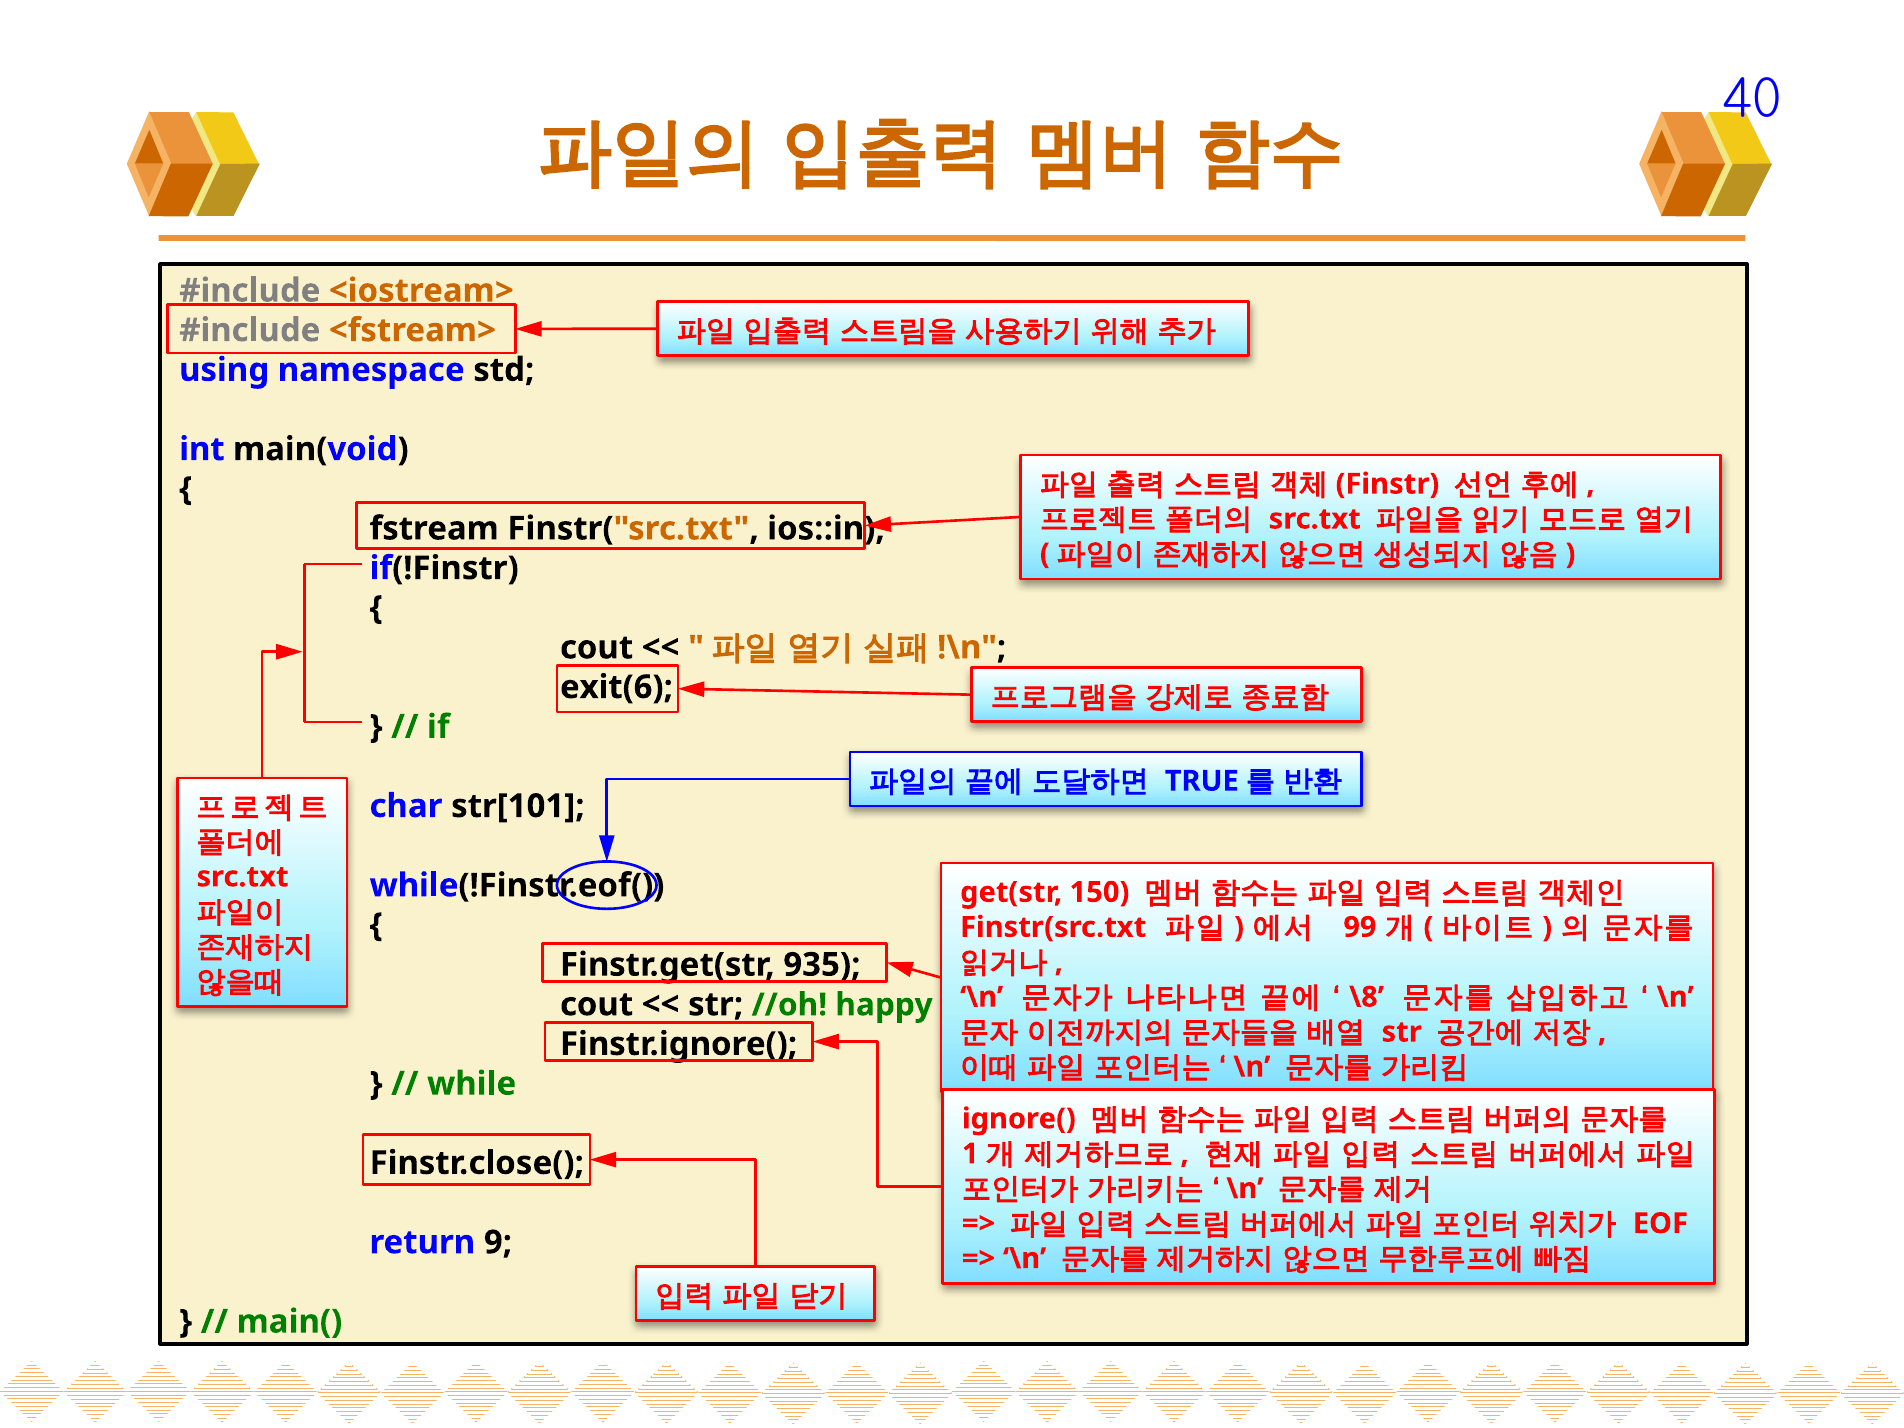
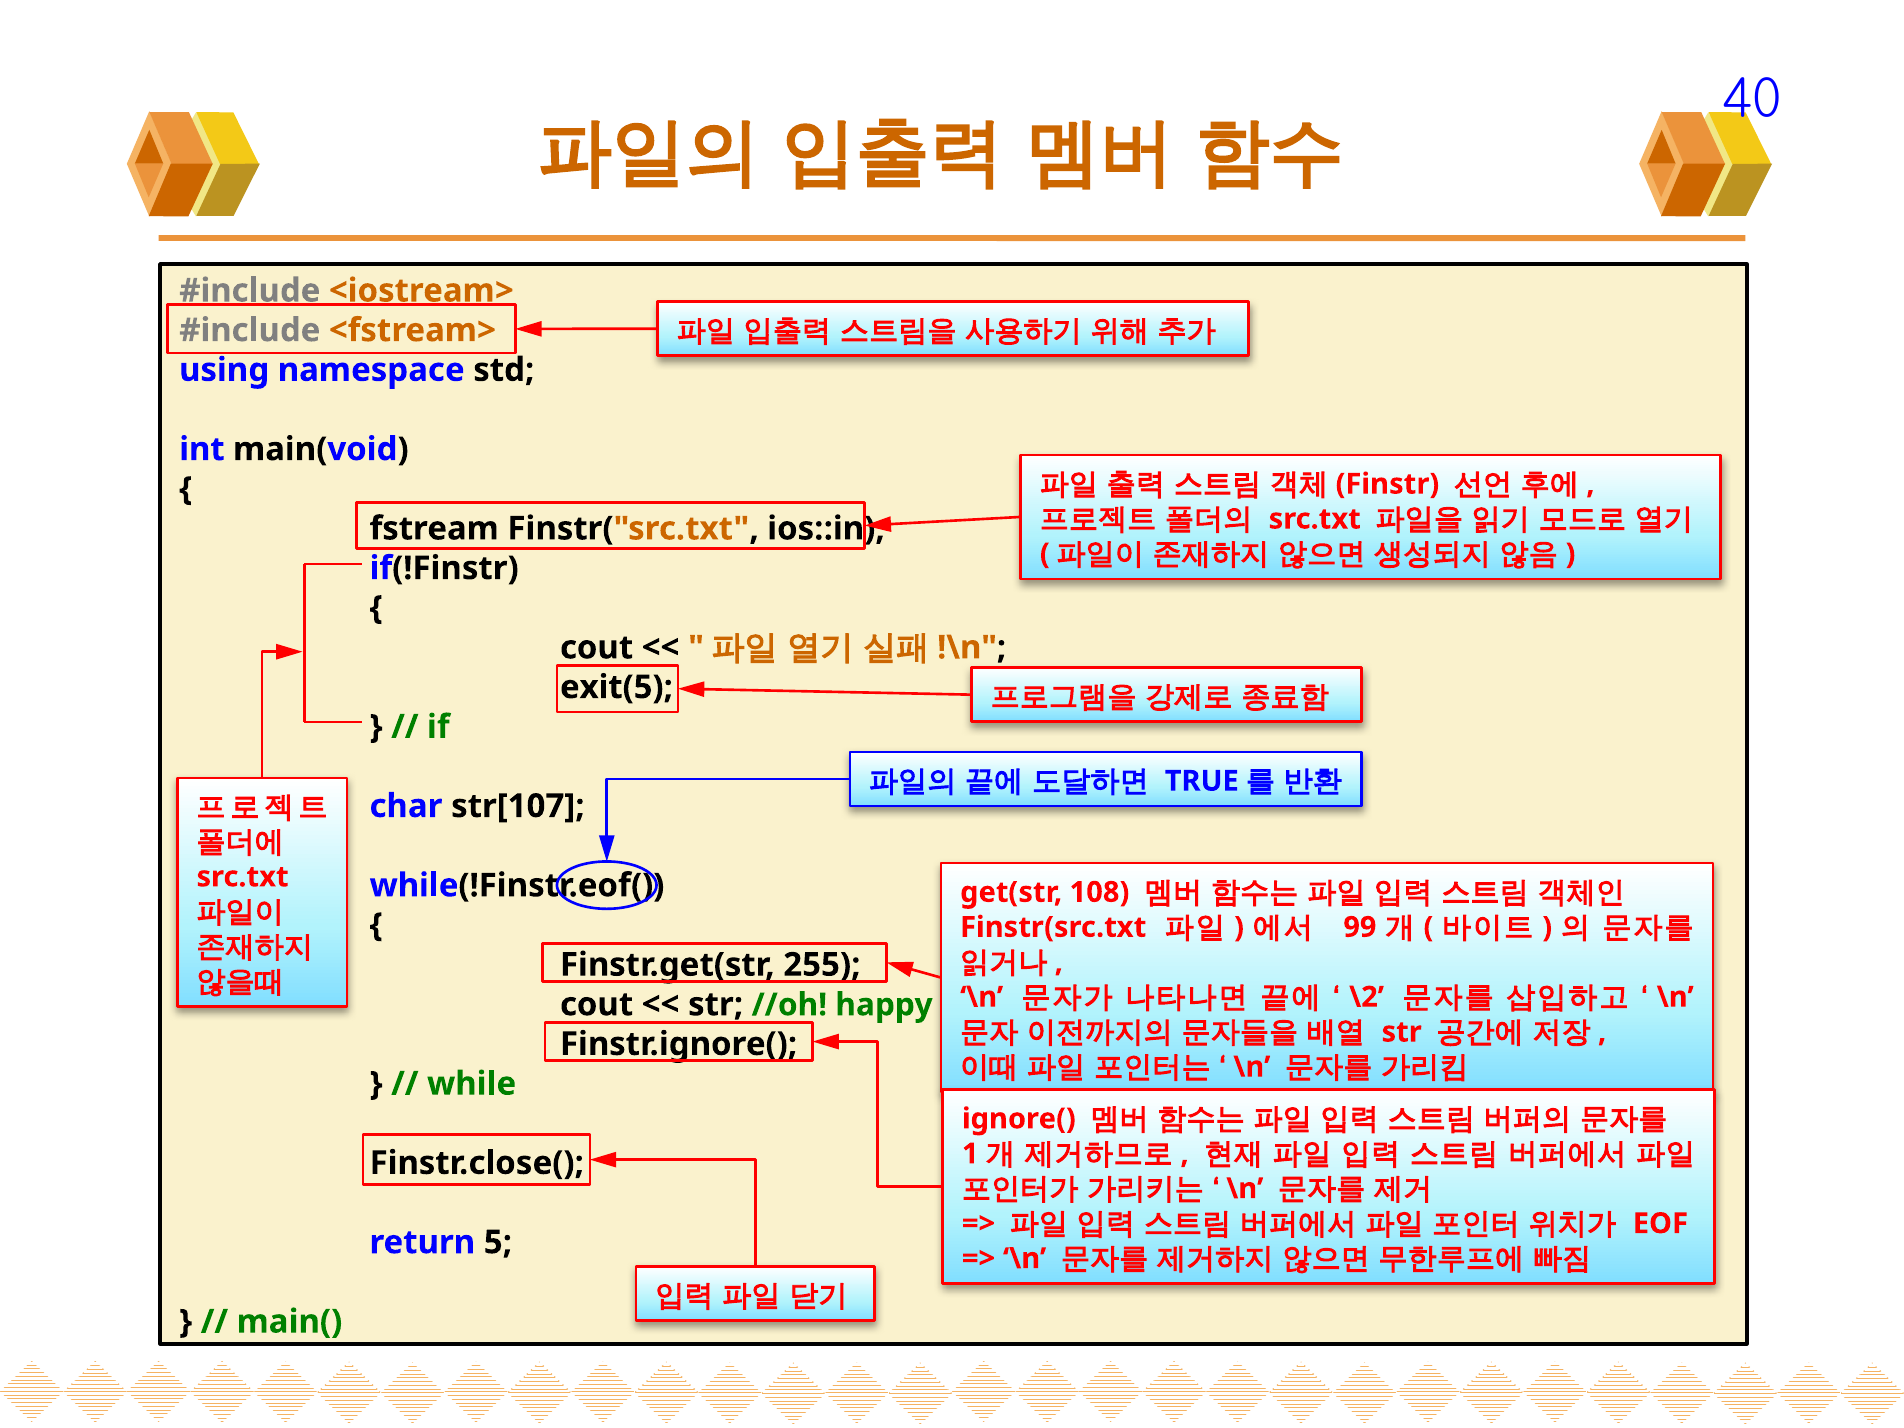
exit(6: exit(6 -> exit(5
str[101: str[101 -> str[107
150: 150 -> 108
935: 935 -> 255
\8: \8 -> \2
9: 9 -> 5
